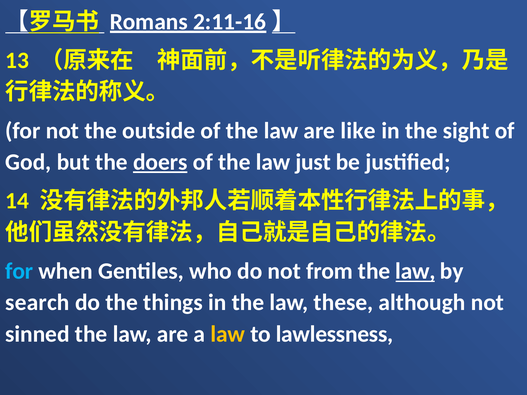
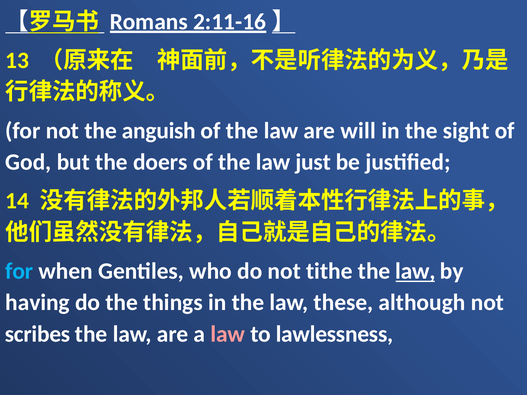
outside: outside -> anguish
like: like -> will
doers underline: present -> none
from: from -> tithe
search: search -> having
sinned: sinned -> scribes
law at (228, 334) colour: yellow -> pink
